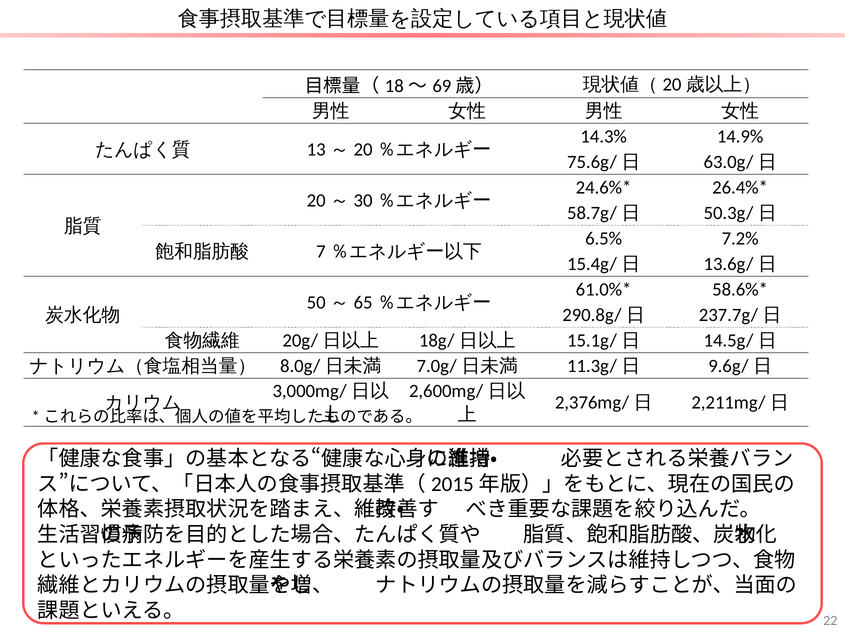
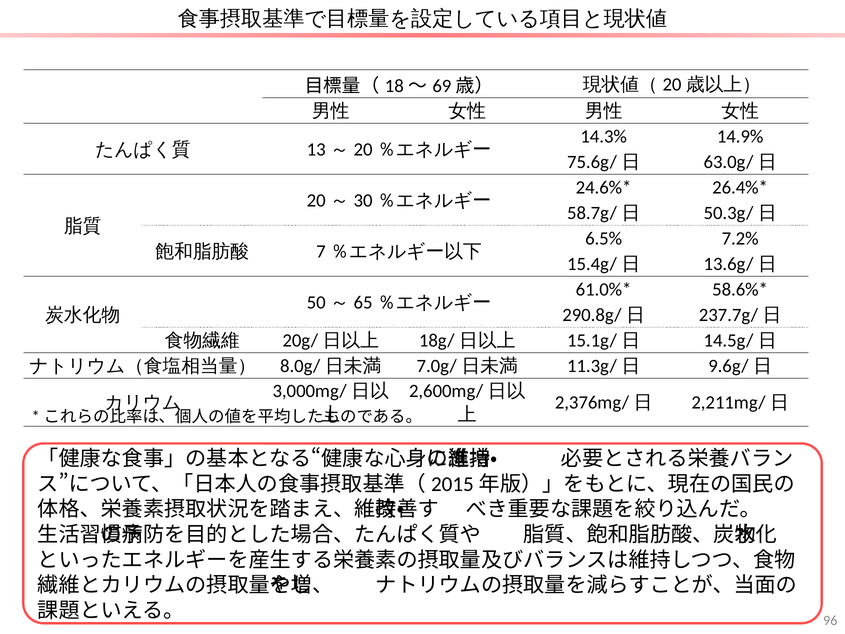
22: 22 -> 96
